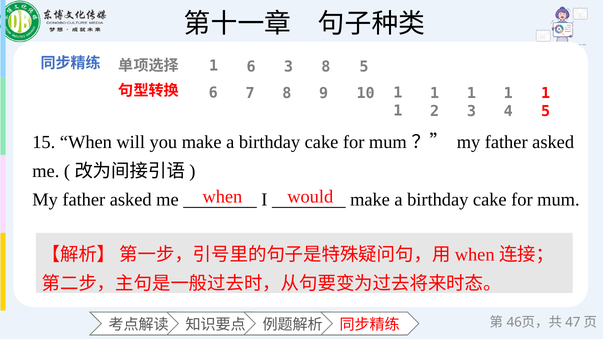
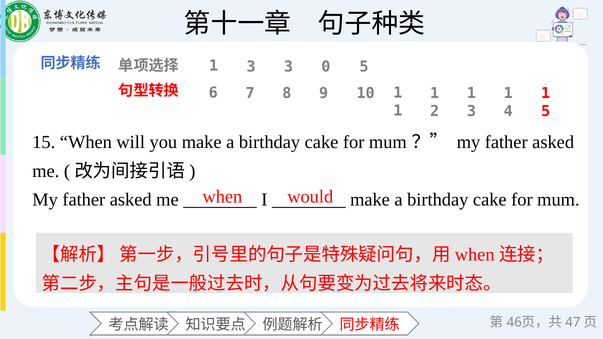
6 at (251, 67): 6 -> 3
3 8: 8 -> 0
